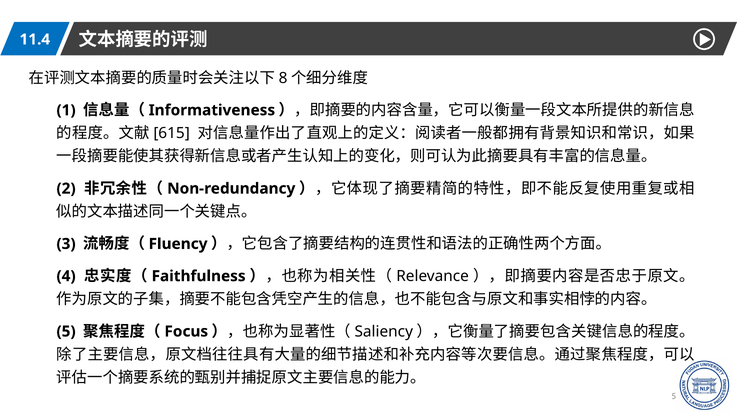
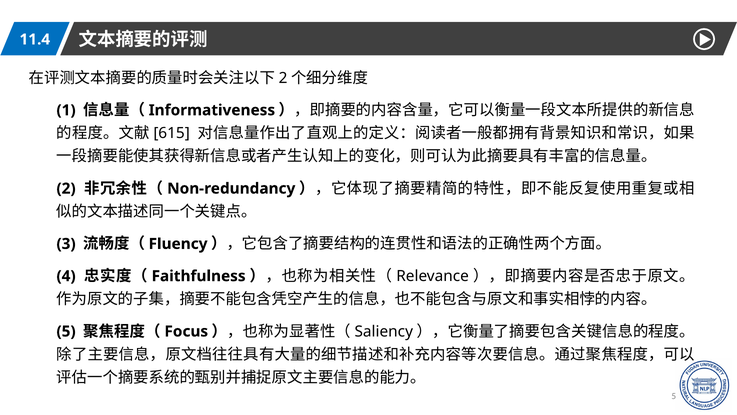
8 at (283, 78): 8 -> 2
